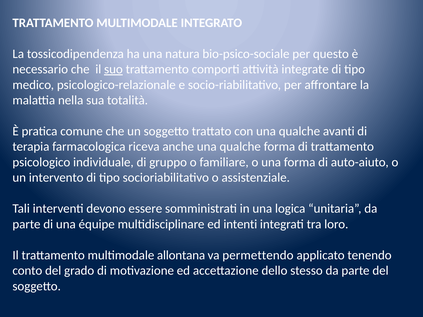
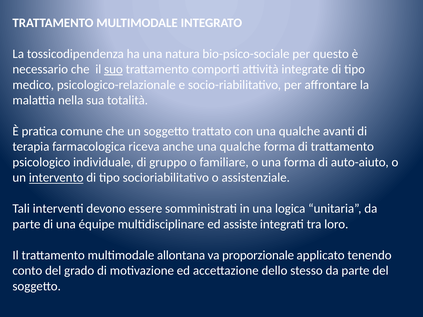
intervento underline: none -> present
intenti: intenti -> assiste
permettendo: permettendo -> proporzionale
